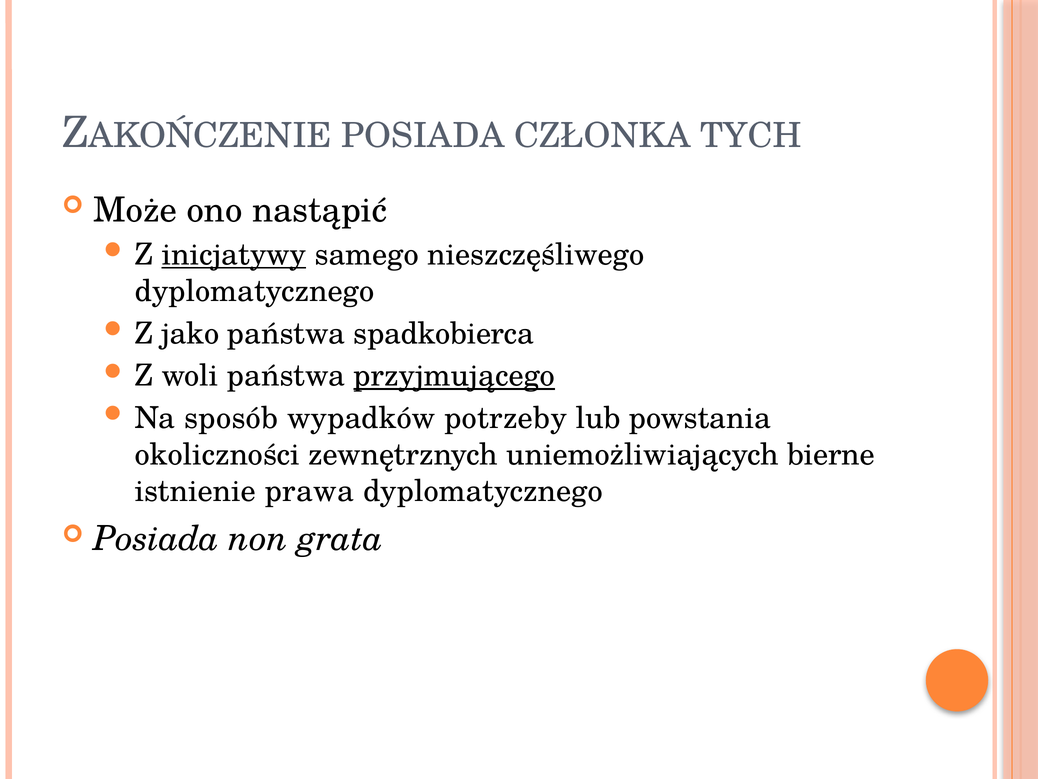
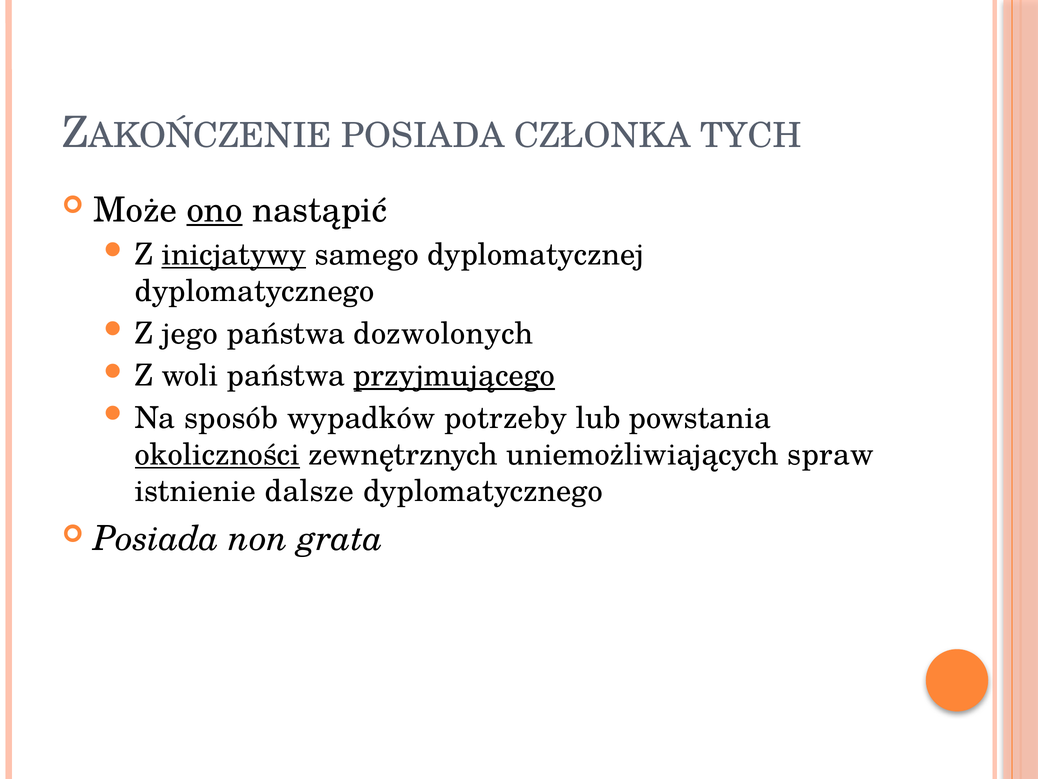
ono underline: none -> present
nieszczęśliwego: nieszczęśliwego -> dyplomatycznej
jako: jako -> jego
spadkobierca: spadkobierca -> dozwolonych
okoliczności underline: none -> present
bierne: bierne -> spraw
prawa: prawa -> dalsze
